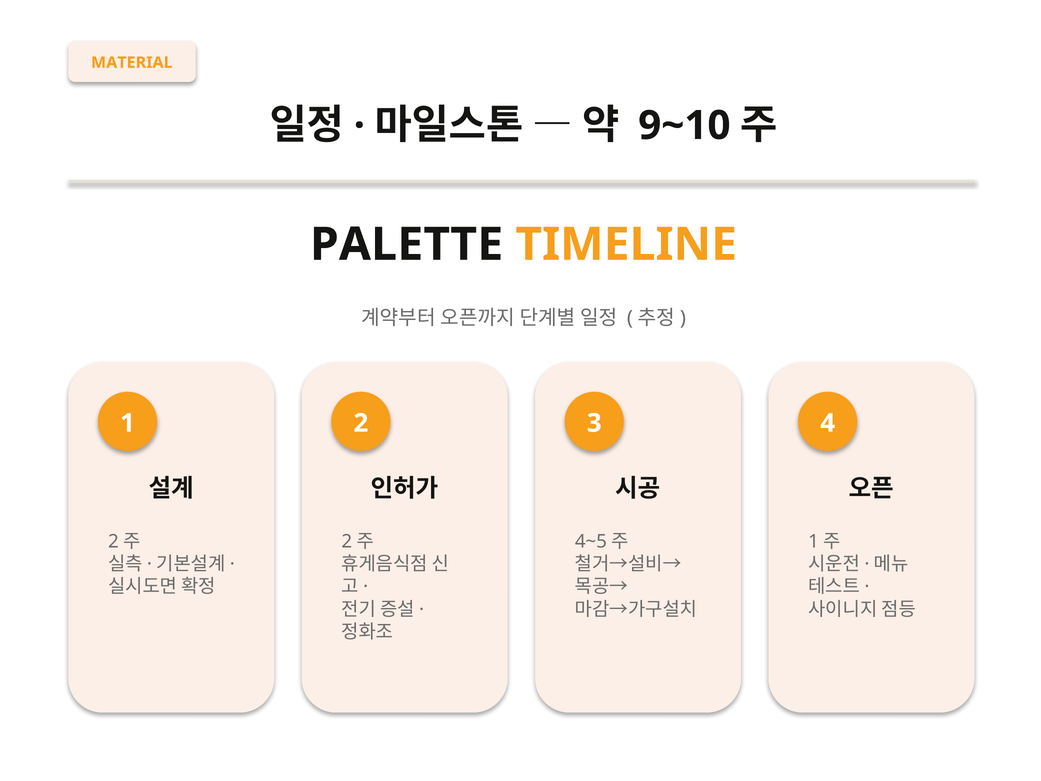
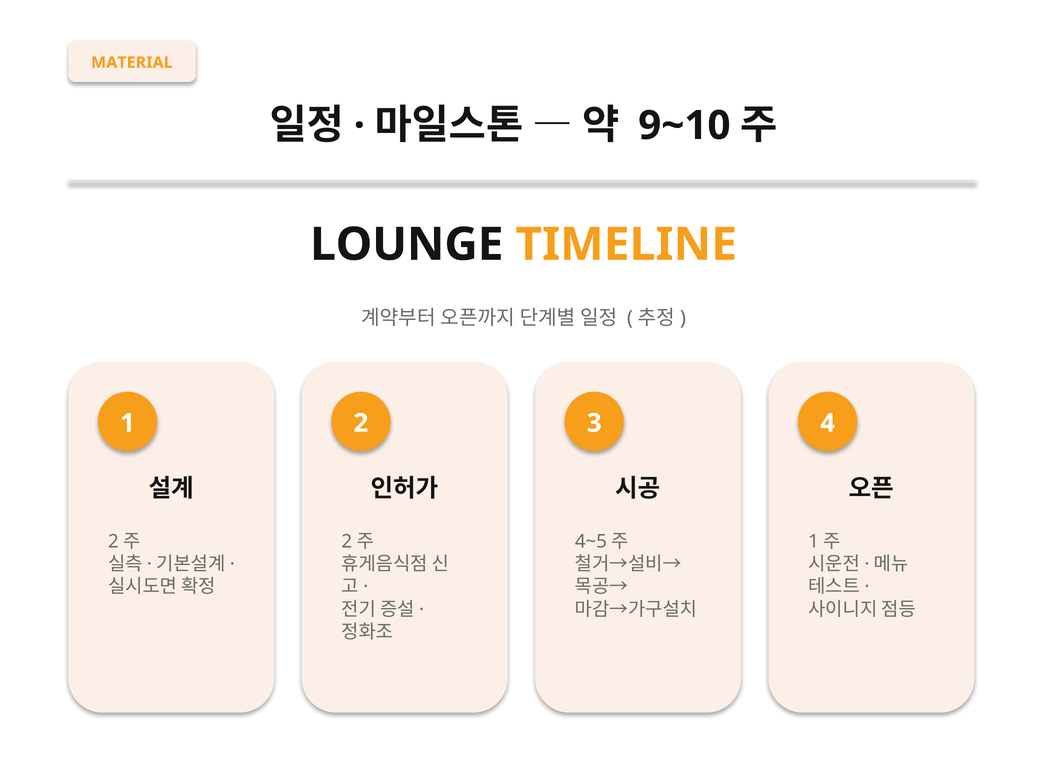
PALETTE: PALETTE -> LOUNGE
